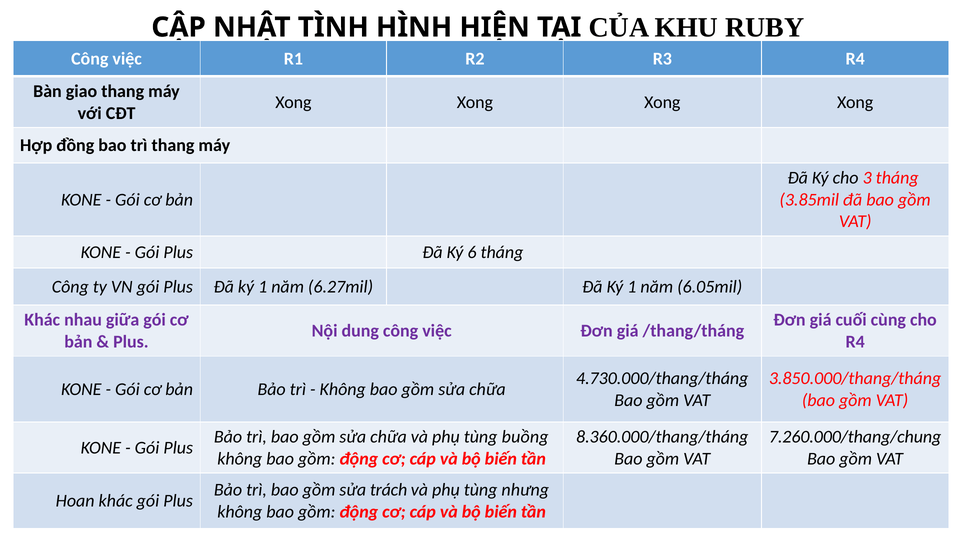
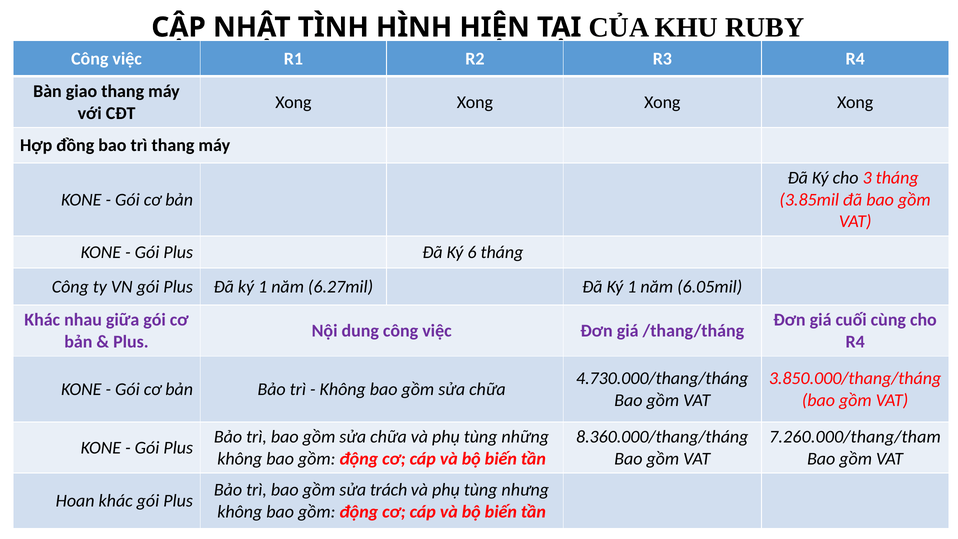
buồng: buồng -> những
7.260.000/thang/chung: 7.260.000/thang/chung -> 7.260.000/thang/tham
